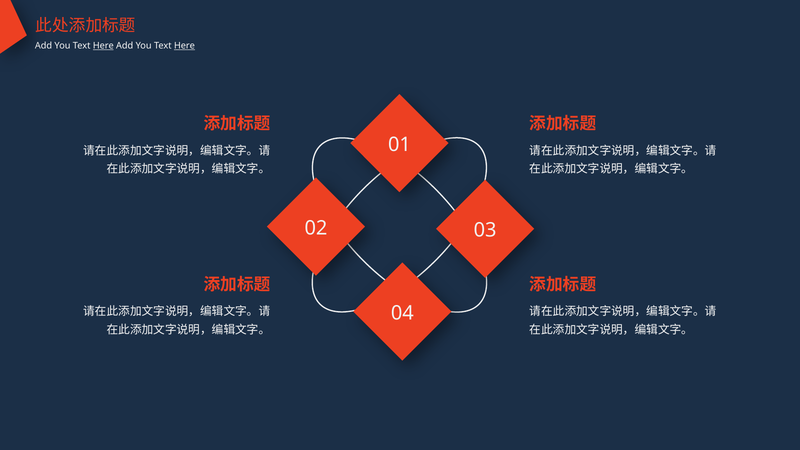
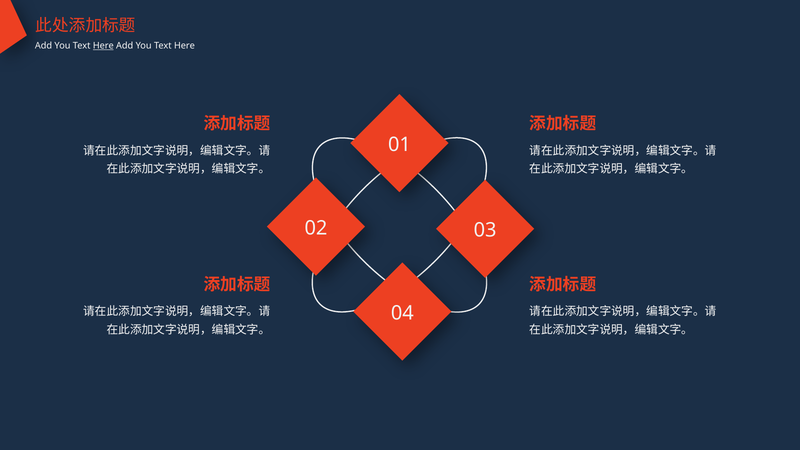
Here at (184, 46) underline: present -> none
